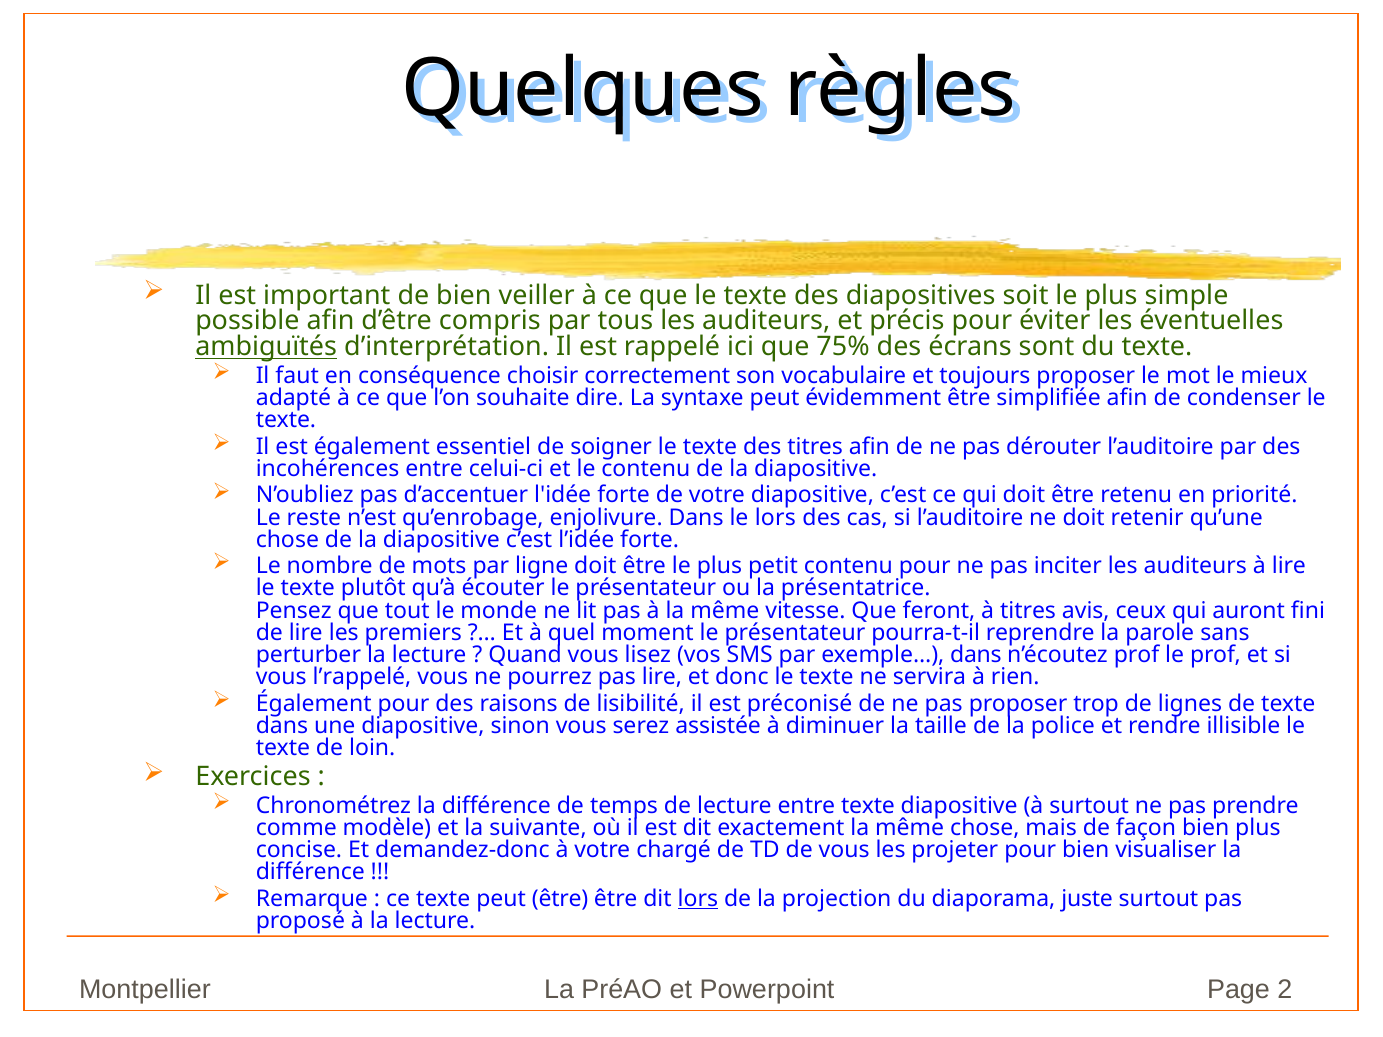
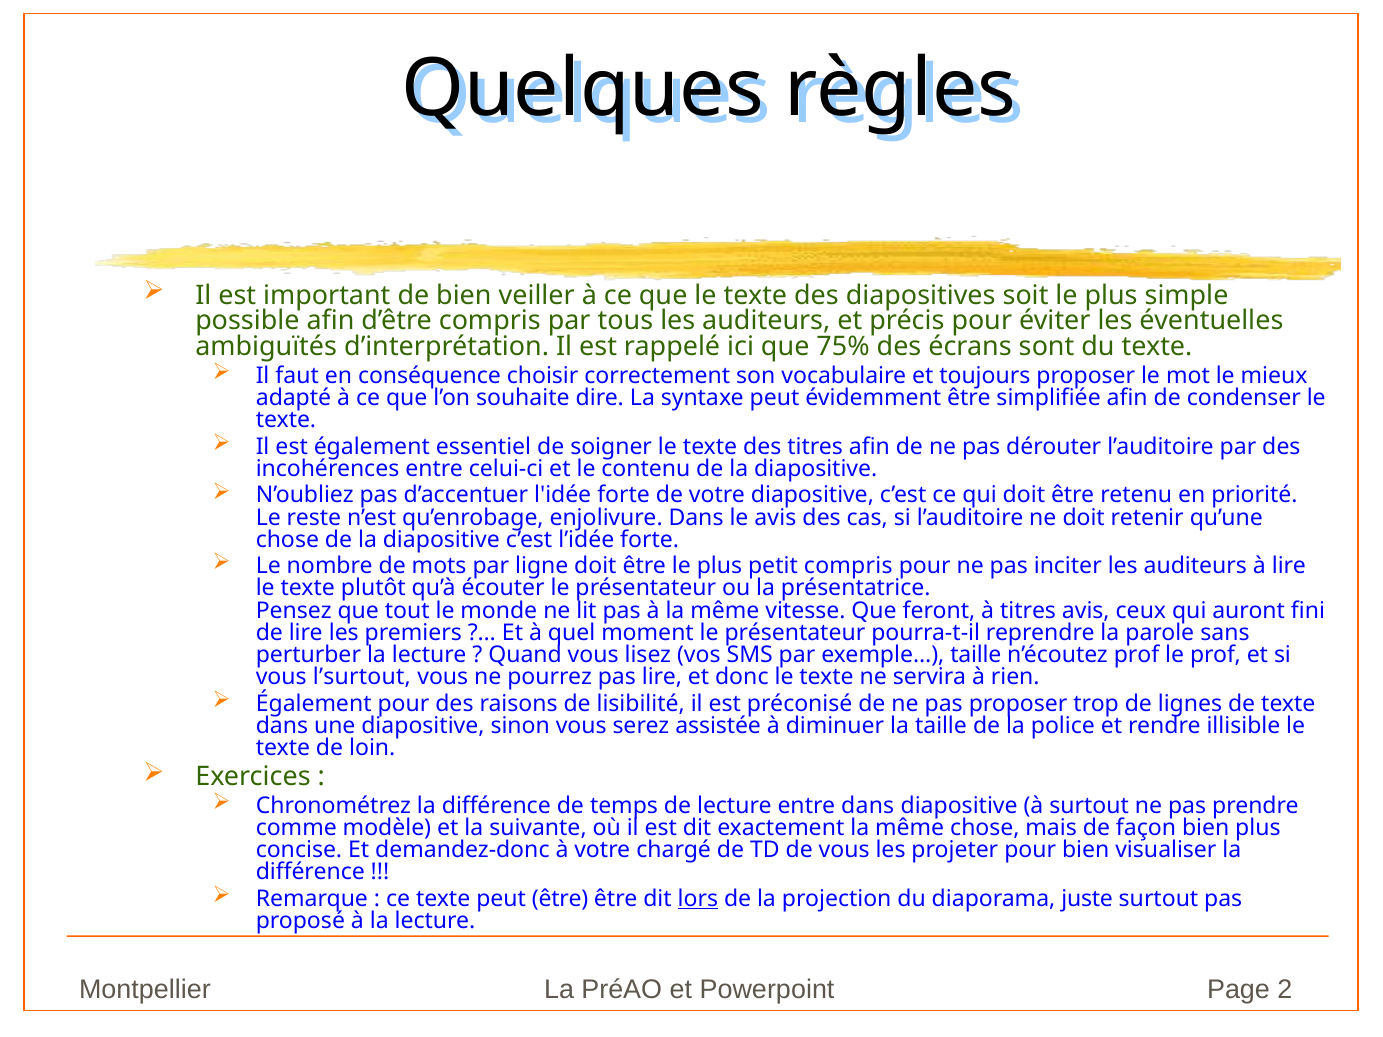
ambiguïtés underline: present -> none
le lors: lors -> avis
petit contenu: contenu -> compris
exemple… dans: dans -> taille
l’rappelé: l’rappelé -> l’surtout
entre texte: texte -> dans
